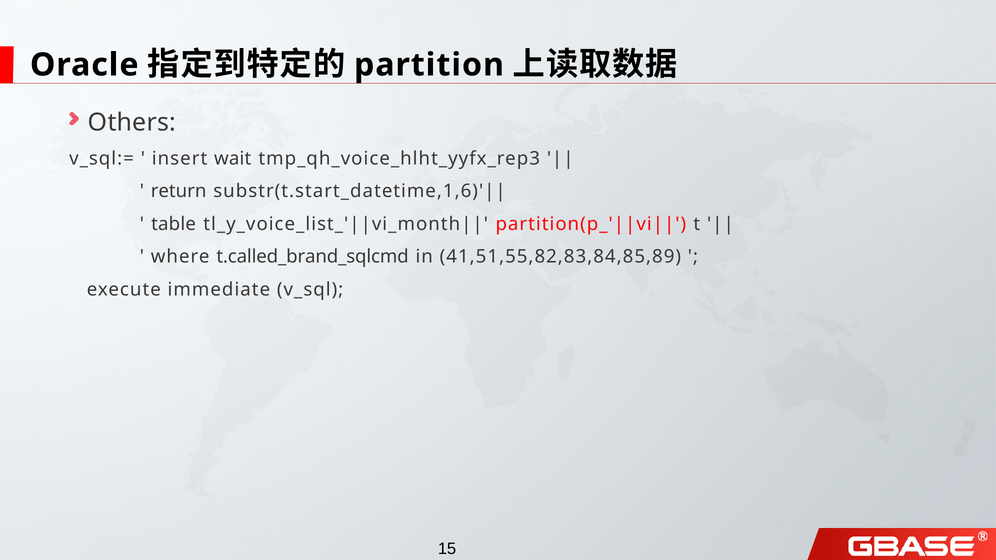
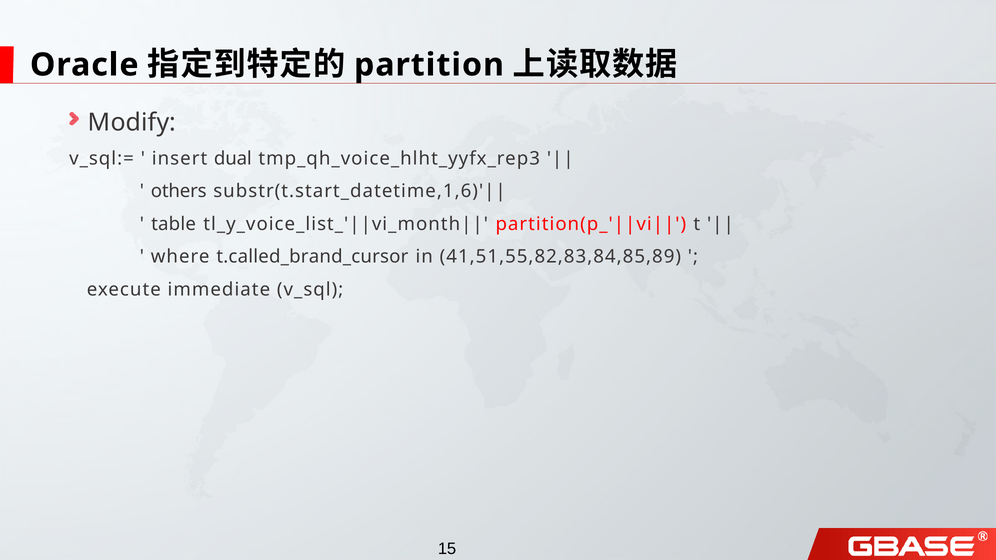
Others: Others -> Modify
wait: wait -> dual
return: return -> others
t.called_brand_sqlcmd: t.called_brand_sqlcmd -> t.called_brand_cursor
